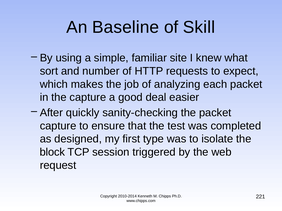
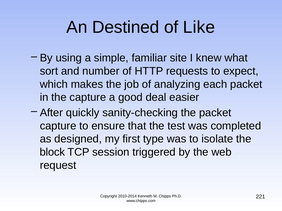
Baseline: Baseline -> Destined
Skill: Skill -> Like
